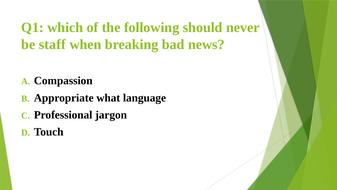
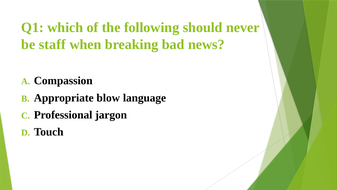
what: what -> blow
